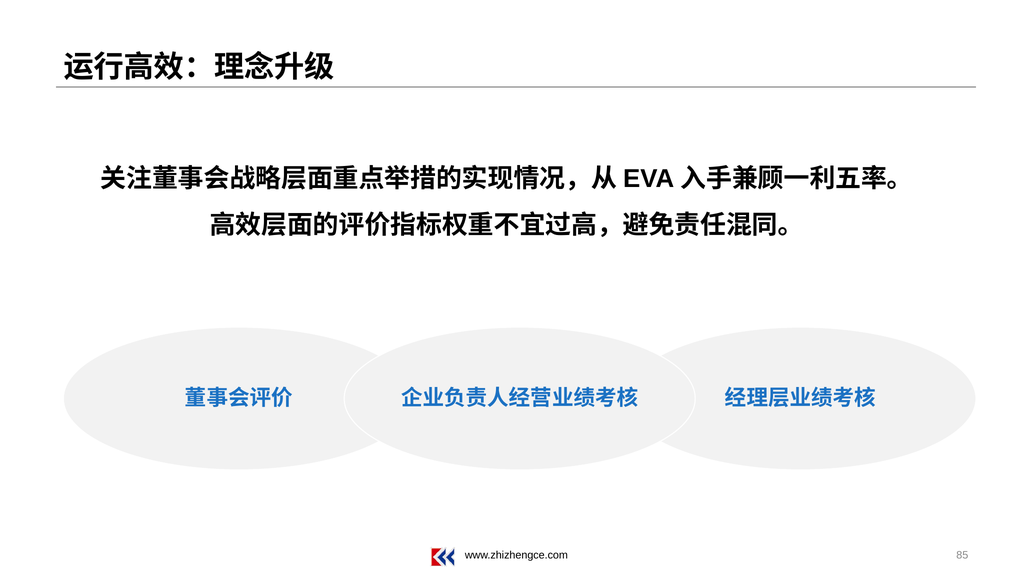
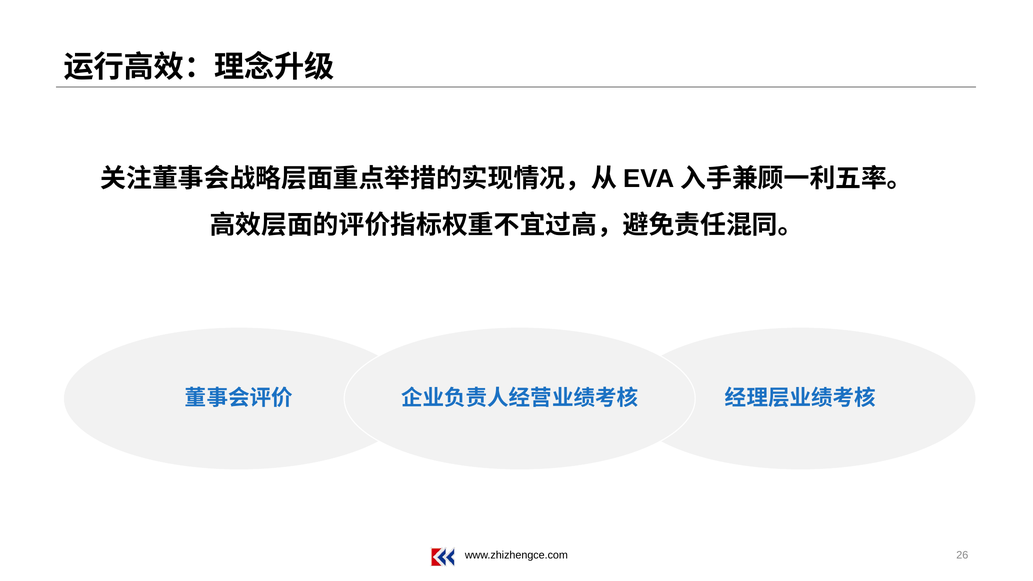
85: 85 -> 26
